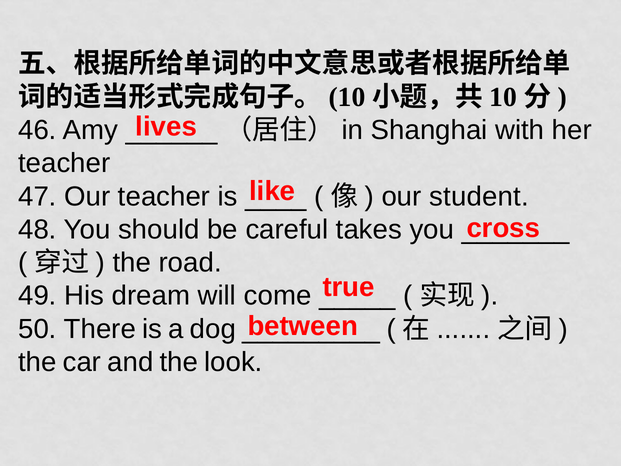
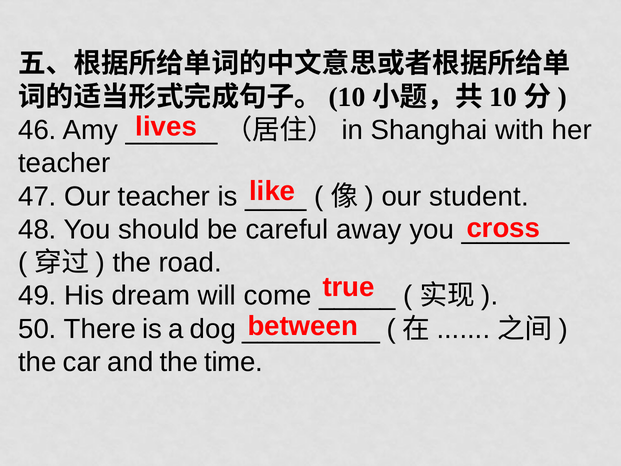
takes: takes -> away
look: look -> time
